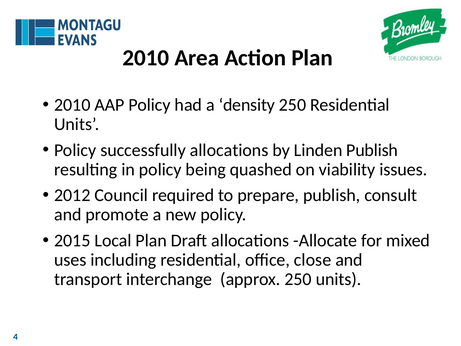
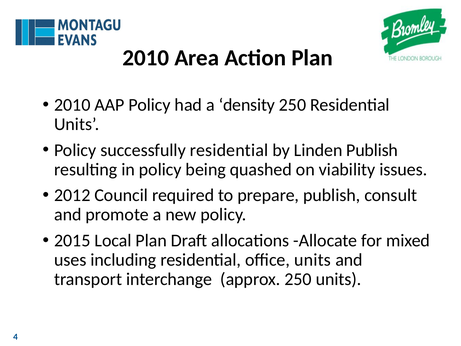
successfully allocations: allocations -> residential
office close: close -> units
